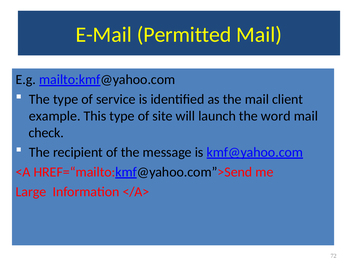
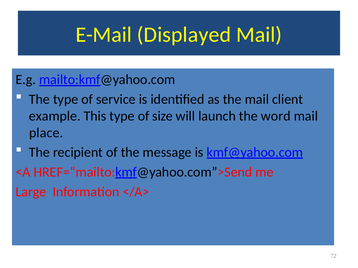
Permitted: Permitted -> Displayed
site: site -> size
check: check -> place
